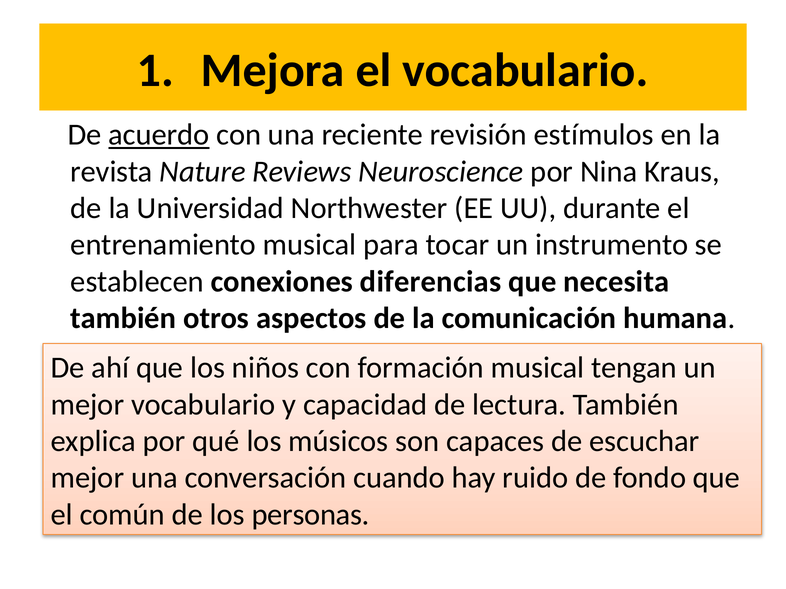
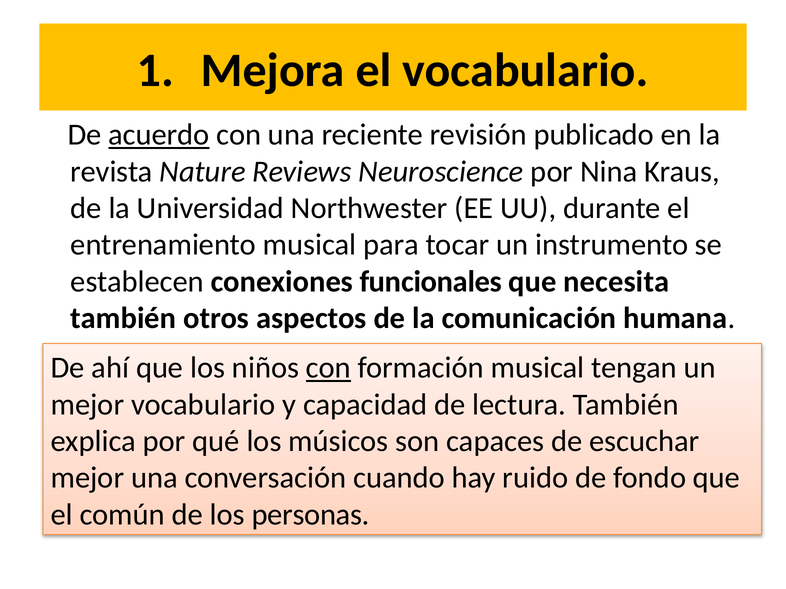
estímulos: estímulos -> publicado
diferencias: diferencias -> funcionales
con at (328, 368) underline: none -> present
